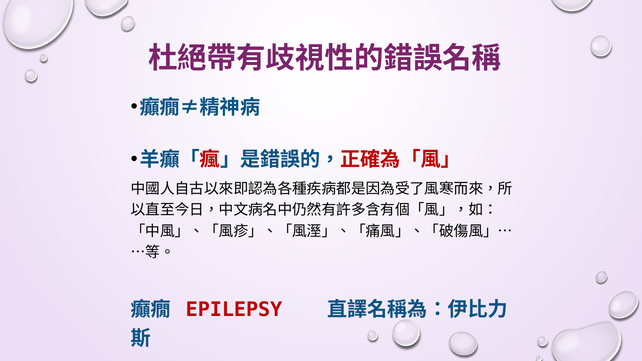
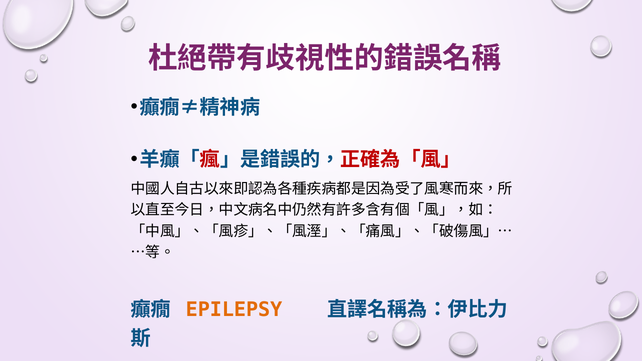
EPILEPSY colour: red -> orange
